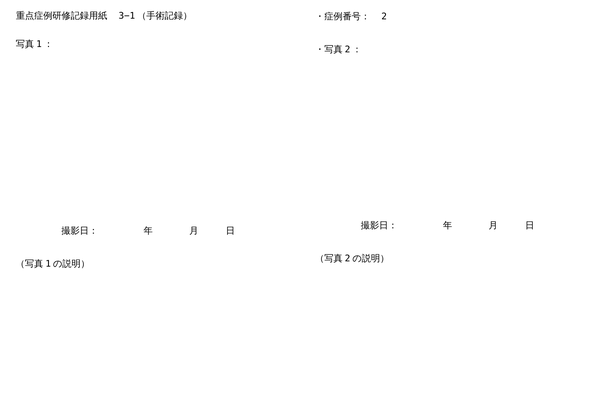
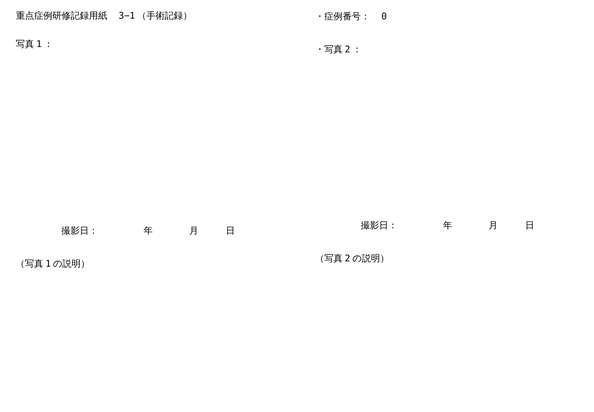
2: 2 -> 0
